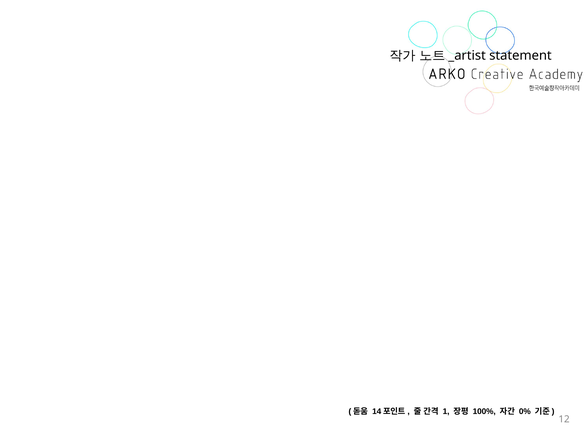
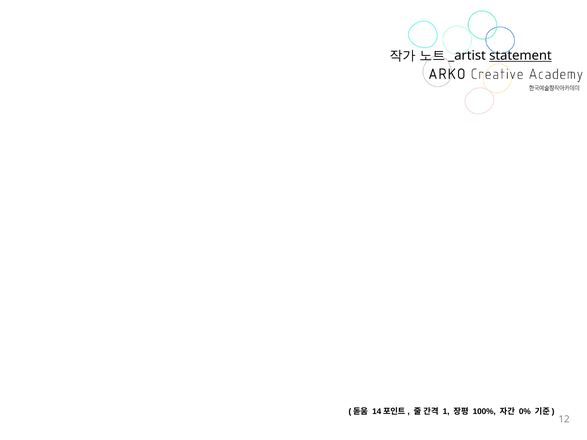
statement underline: none -> present
